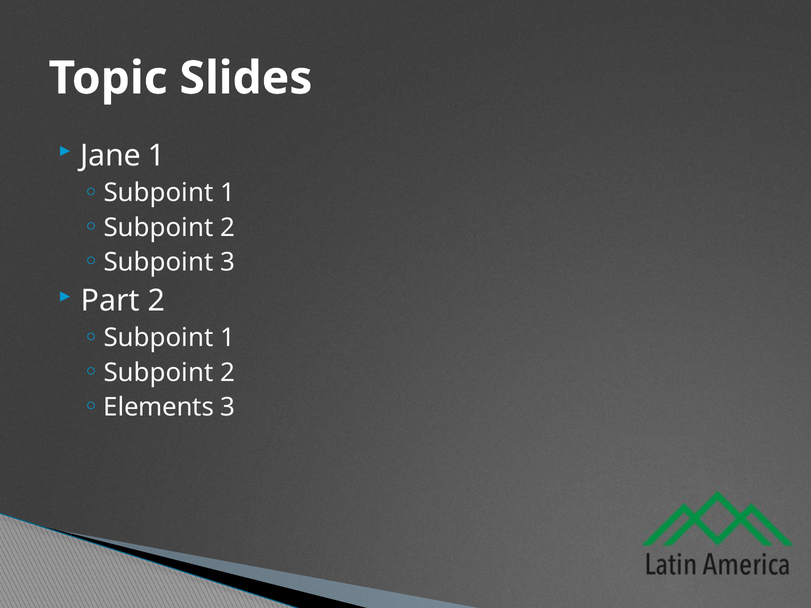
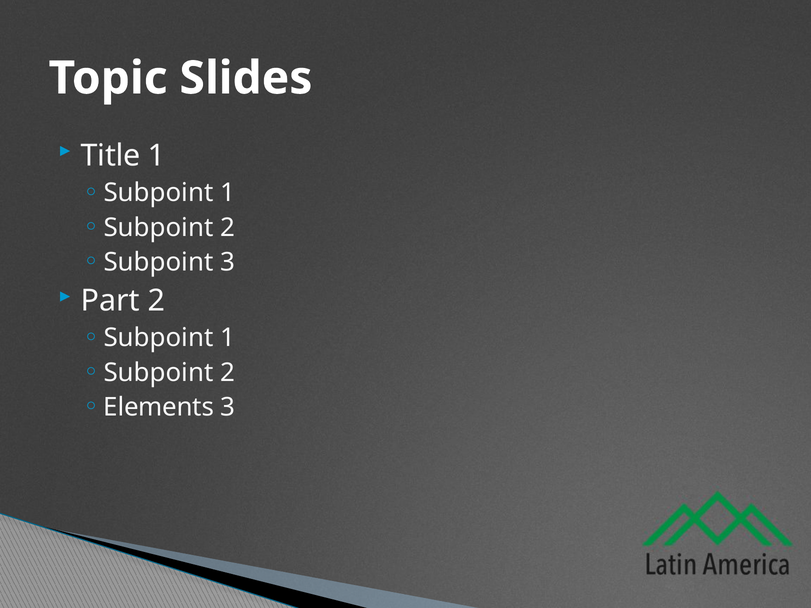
Jane: Jane -> Title
